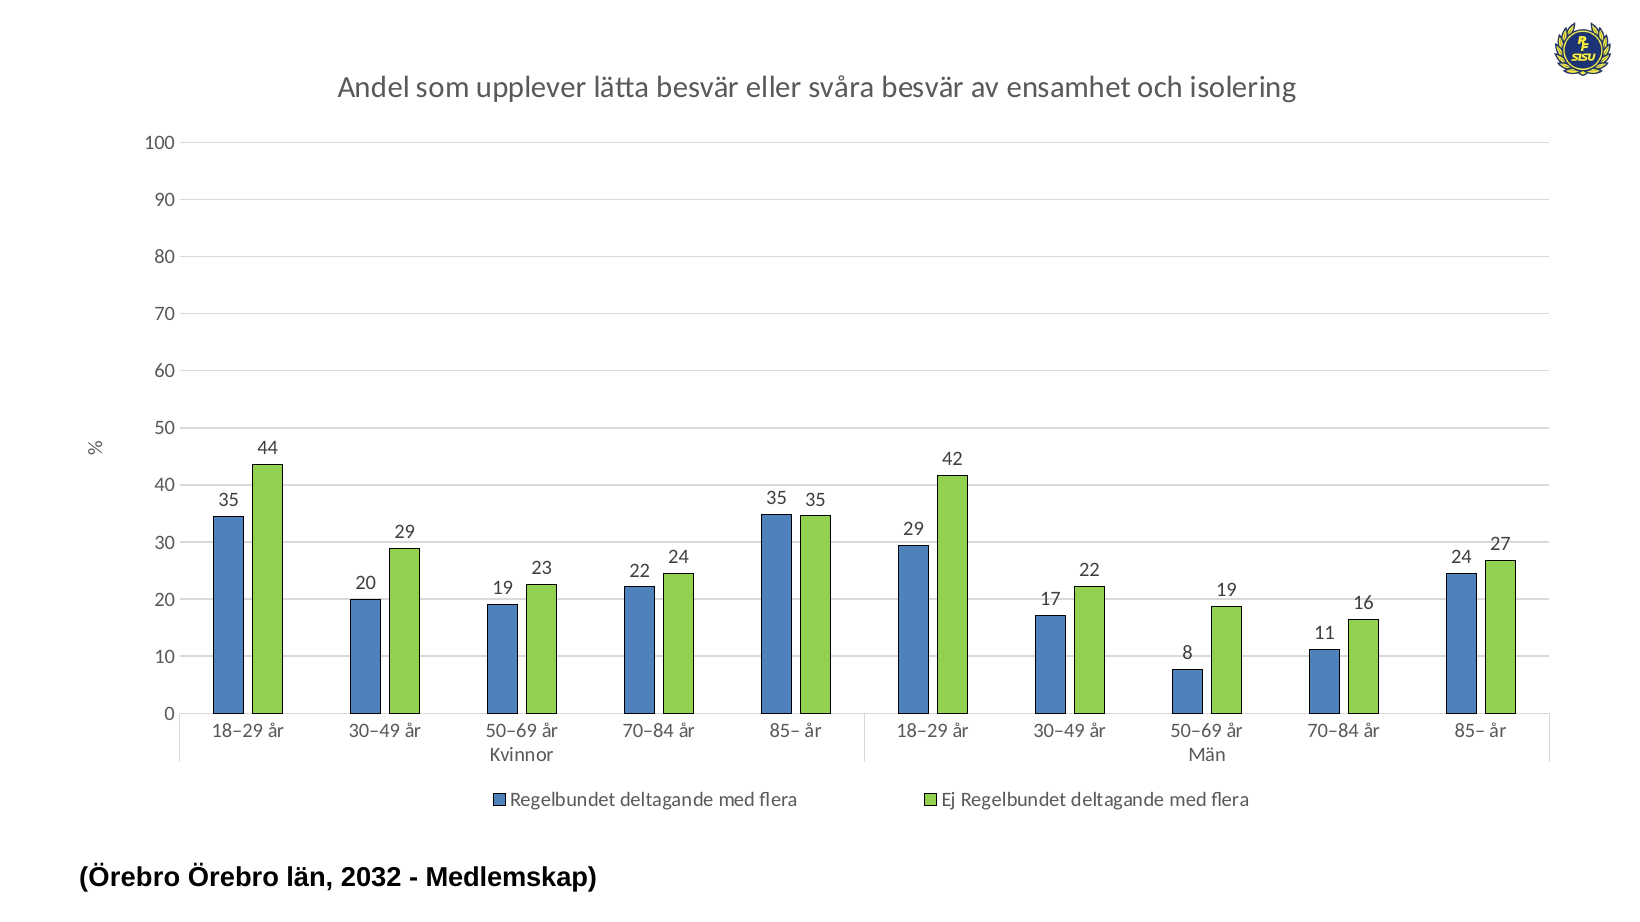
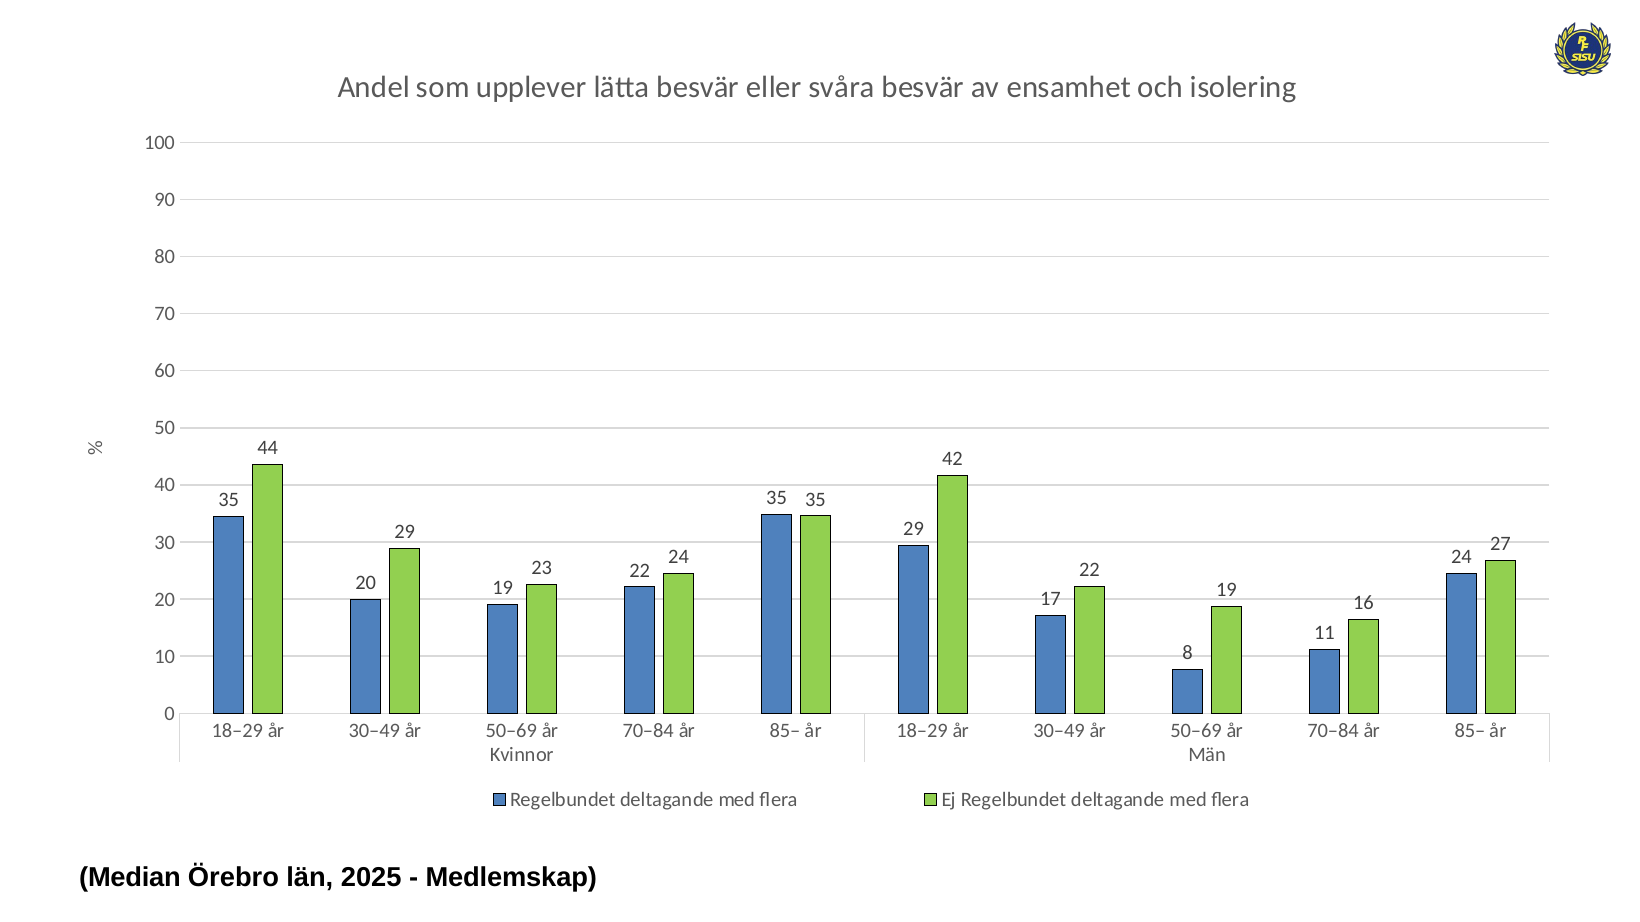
Örebro at (130, 878): Örebro -> Median
2032: 2032 -> 2025
